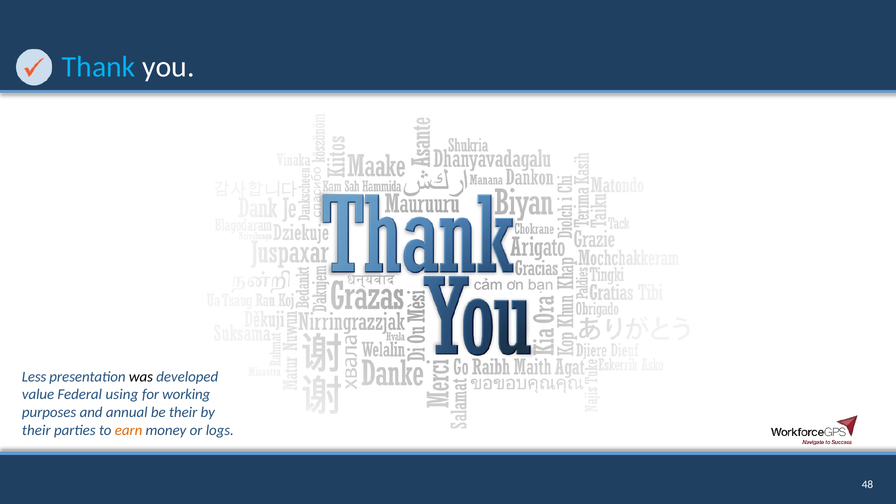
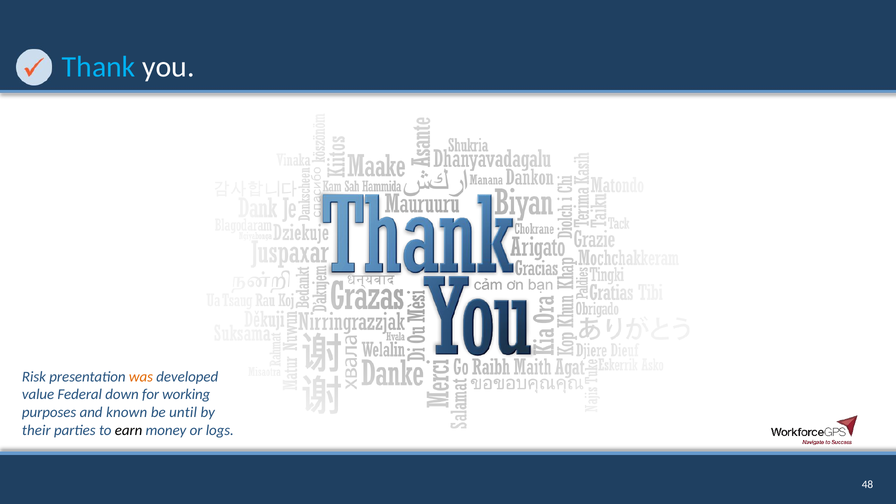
Less: Less -> Risk
was colour: black -> orange
using: using -> down
annual: annual -> known
be their: their -> until
earn colour: orange -> black
